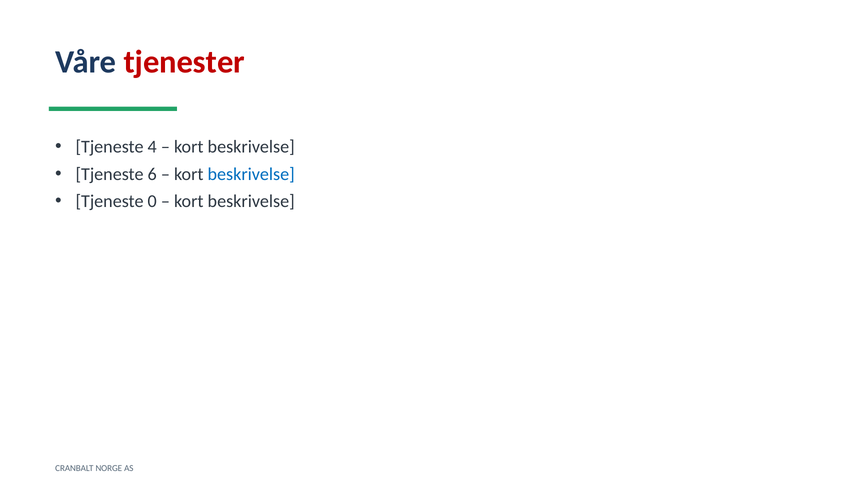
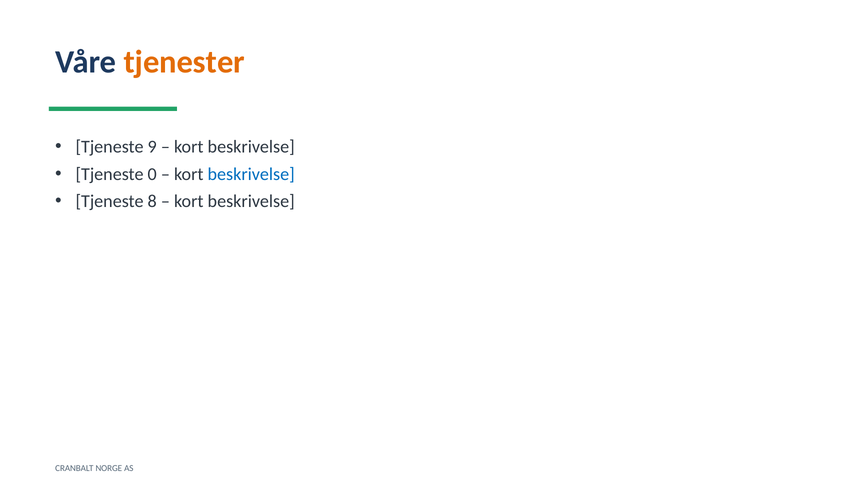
tjenester colour: red -> orange
4: 4 -> 9
6: 6 -> 0
0: 0 -> 8
